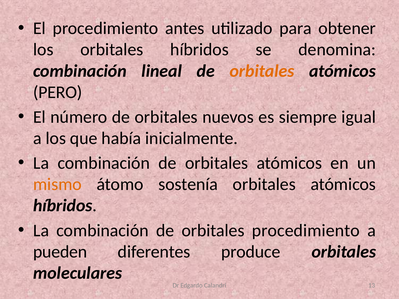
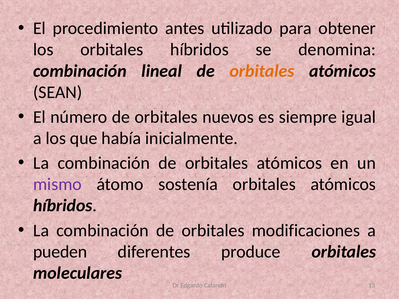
PERO: PERO -> SEAN
mismo colour: orange -> purple
orbitales procedimiento: procedimiento -> modificaciones
